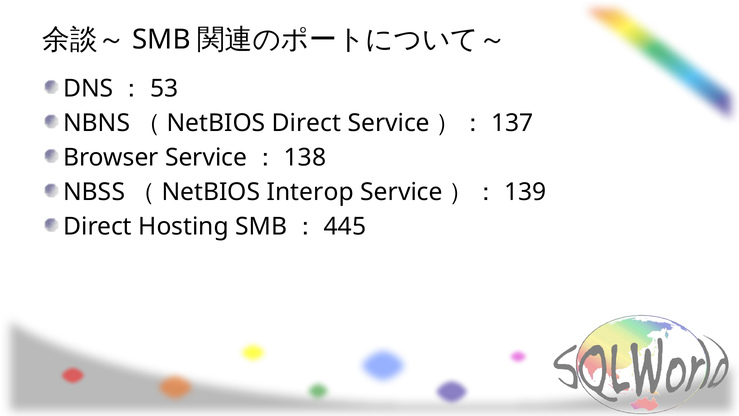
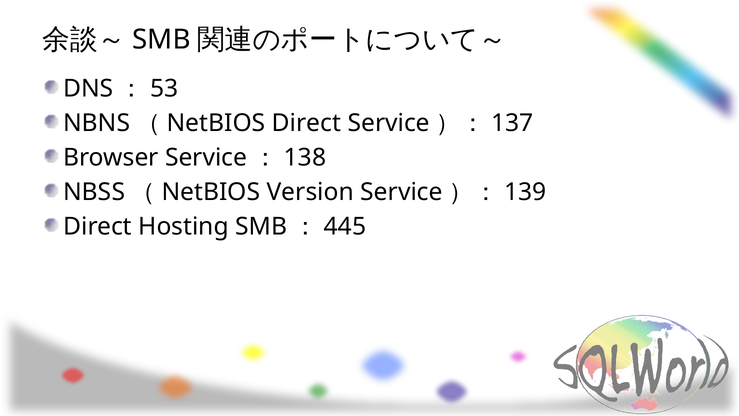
Interop: Interop -> Version
